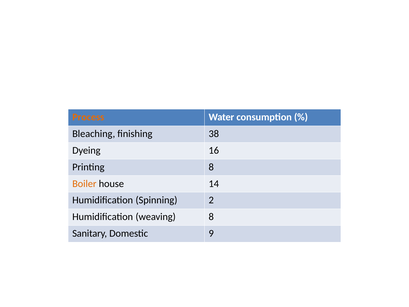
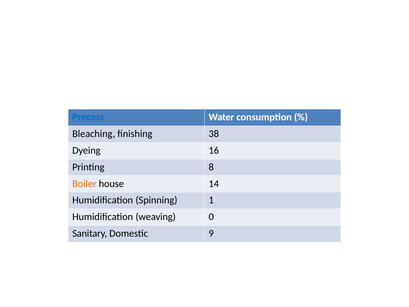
Process colour: orange -> blue
2: 2 -> 1
weaving 8: 8 -> 0
